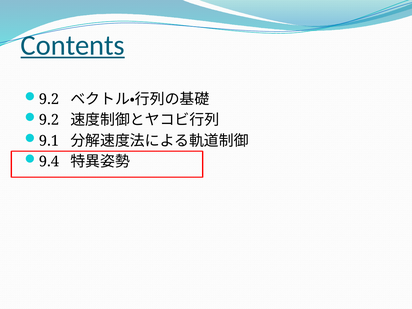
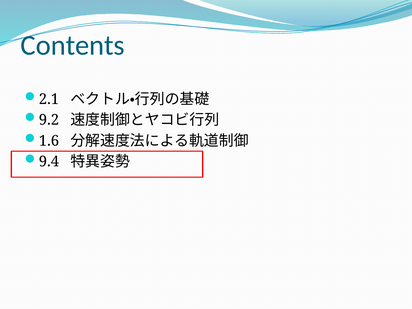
Contents underline: present -> none
9.2 at (49, 99): 9.2 -> 2.1
9.1: 9.1 -> 1.6
